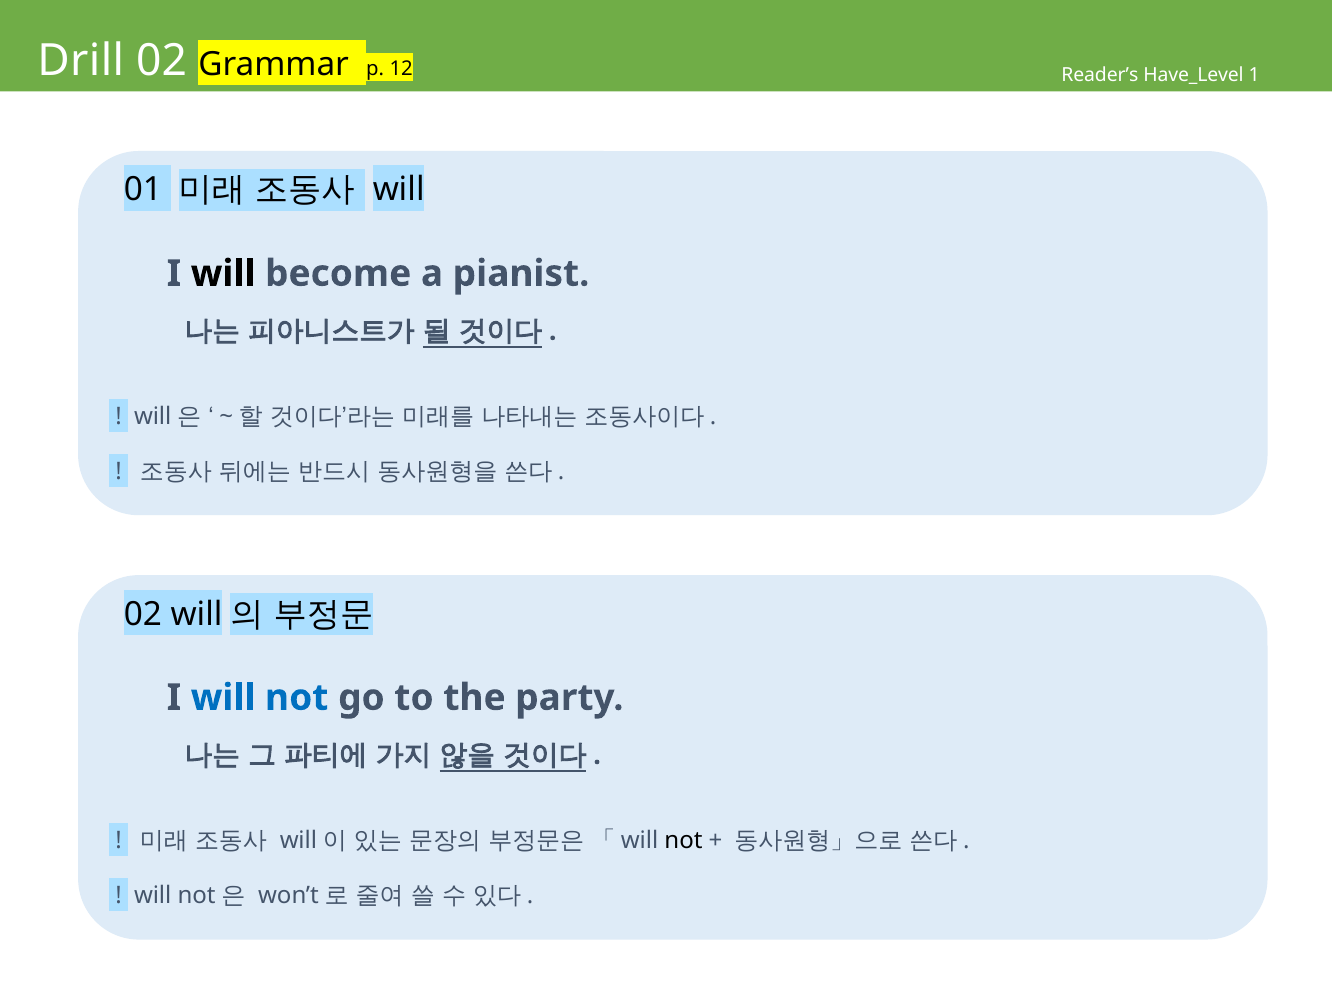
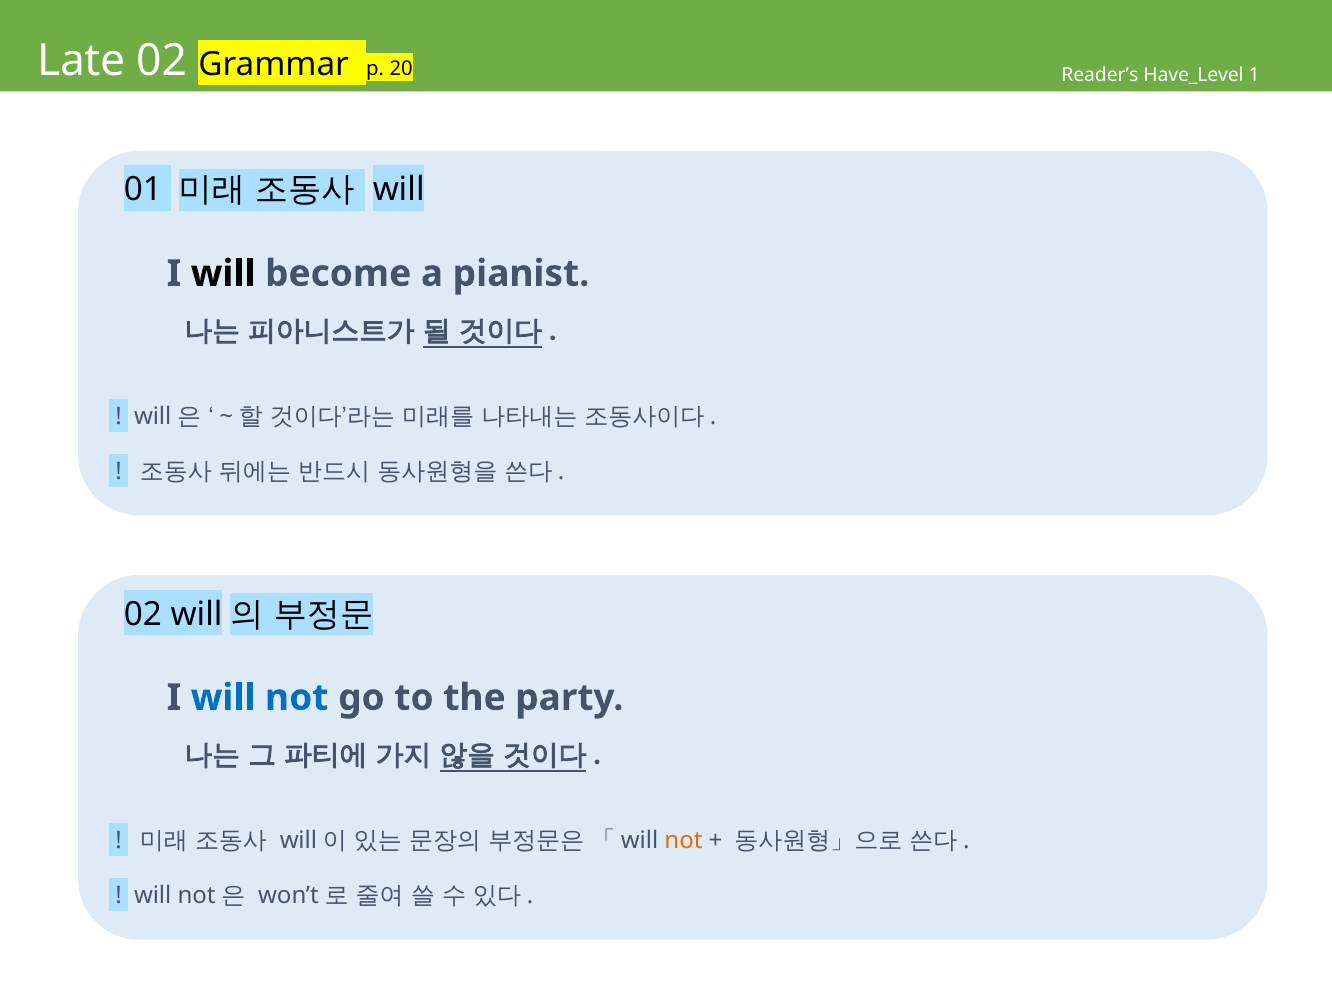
Drill: Drill -> Late
12: 12 -> 20
not at (683, 841) colour: black -> orange
